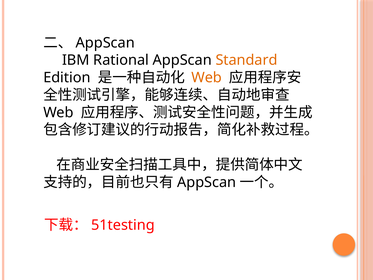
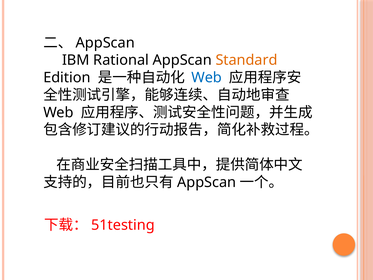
Web at (207, 78) colour: orange -> blue
